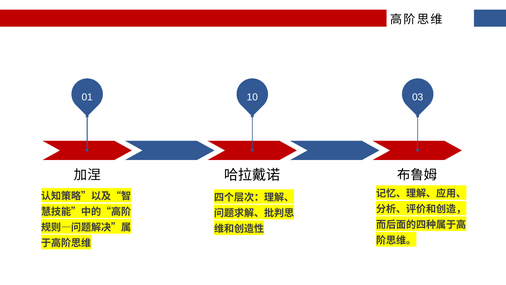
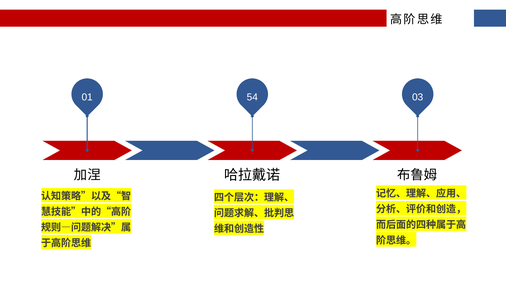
10: 10 -> 54
